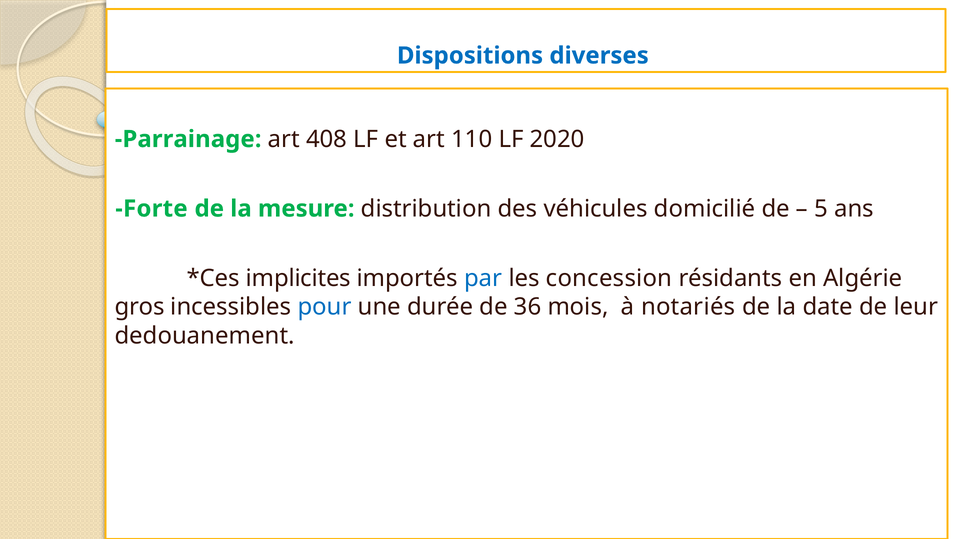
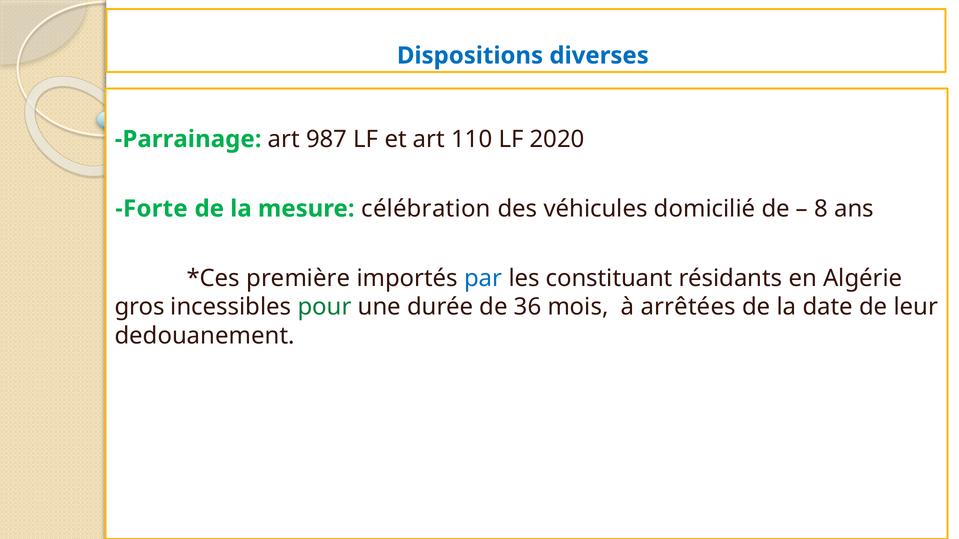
408: 408 -> 987
distribution: distribution -> célébration
5: 5 -> 8
implicites: implicites -> première
concession: concession -> constituant
pour colour: blue -> green
notariés: notariés -> arrêtées
